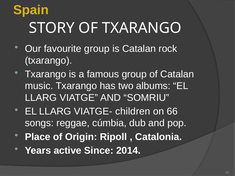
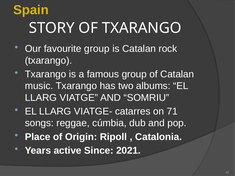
children: children -> catarres
66: 66 -> 71
2014: 2014 -> 2021
